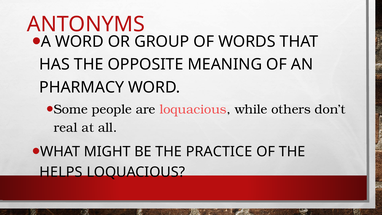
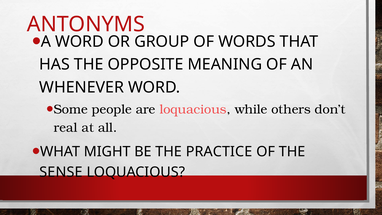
PHARMACY: PHARMACY -> WHENEVER
HELPS: HELPS -> SENSE
